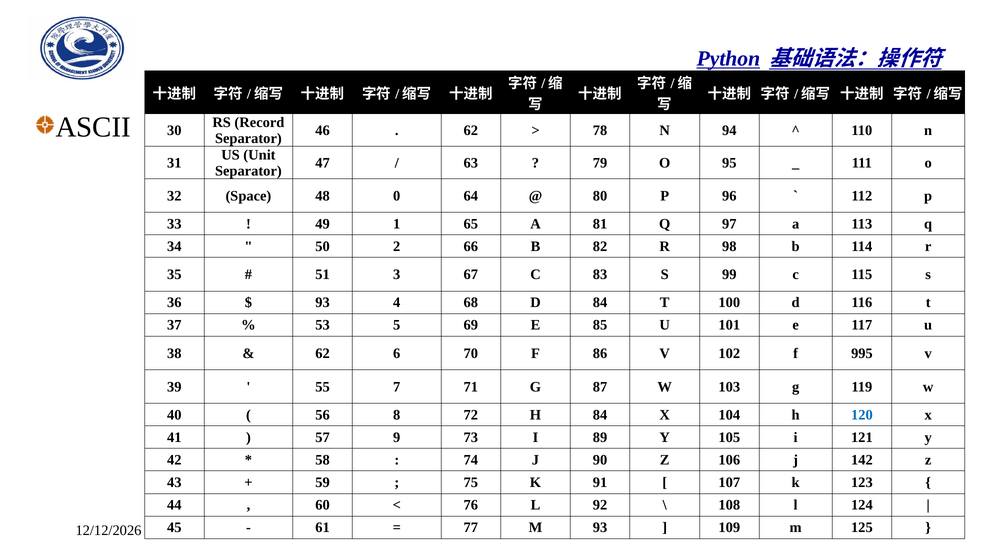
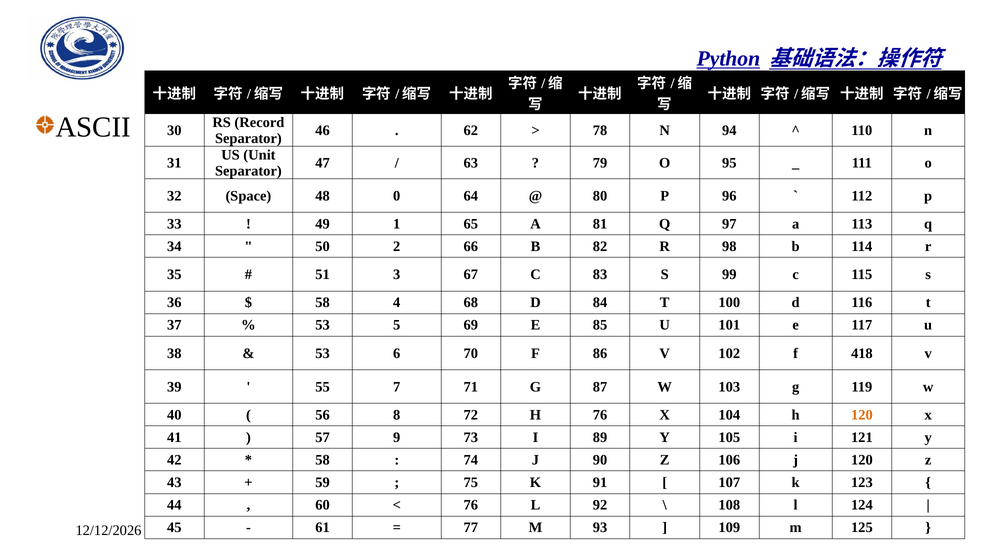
93 at (323, 303): 93 -> 58
62 at (323, 353): 62 -> 53
995: 995 -> 418
H 84: 84 -> 76
120 at (862, 415) colour: blue -> orange
j 142: 142 -> 120
